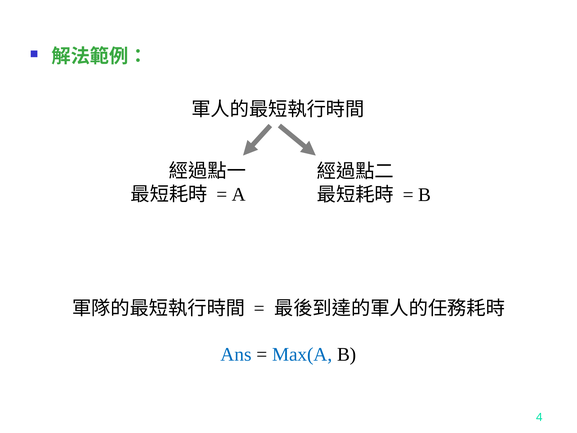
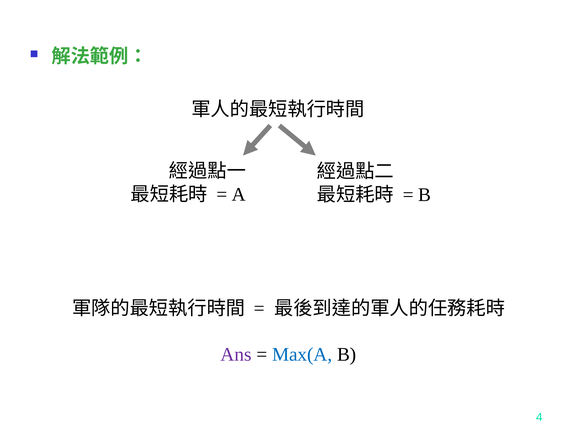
Ans colour: blue -> purple
